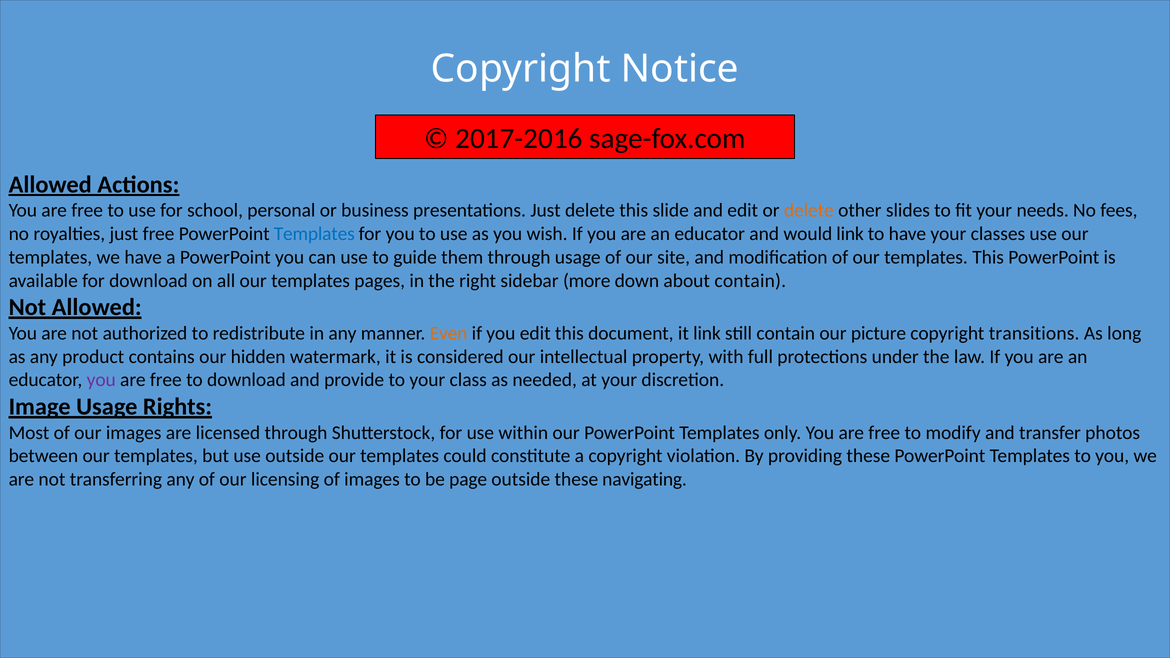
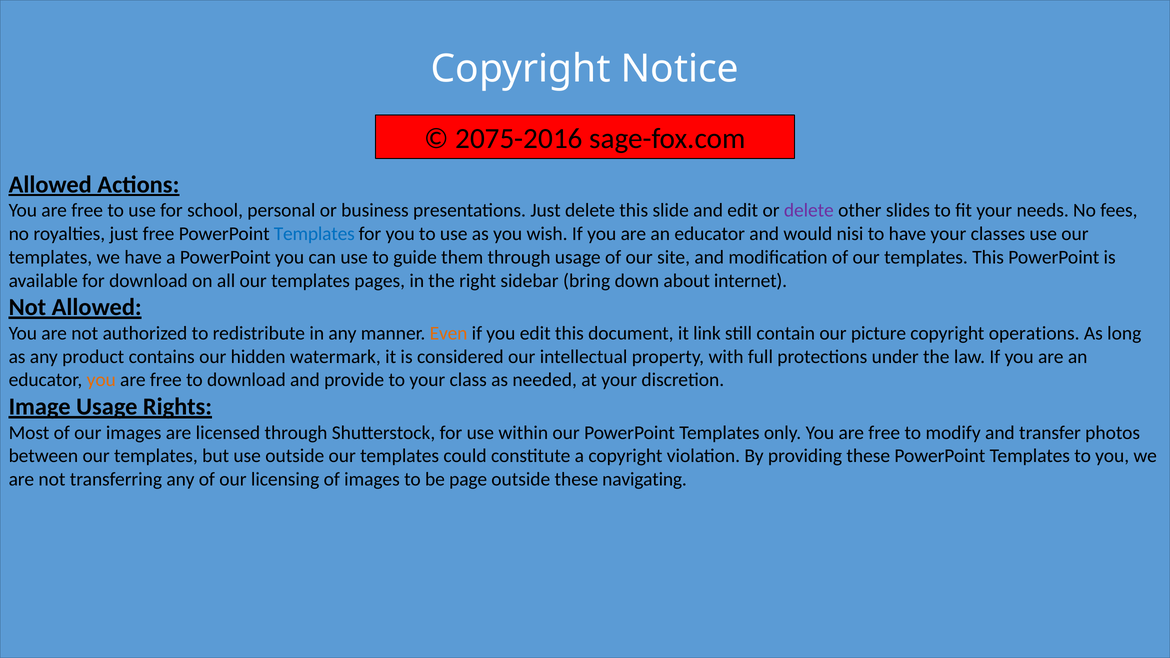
2017-2016: 2017-2016 -> 2075-2016
delete at (809, 210) colour: orange -> purple
would link: link -> nisi
more: more -> bring
about contain: contain -> internet
transitions: transitions -> operations
you at (101, 380) colour: purple -> orange
